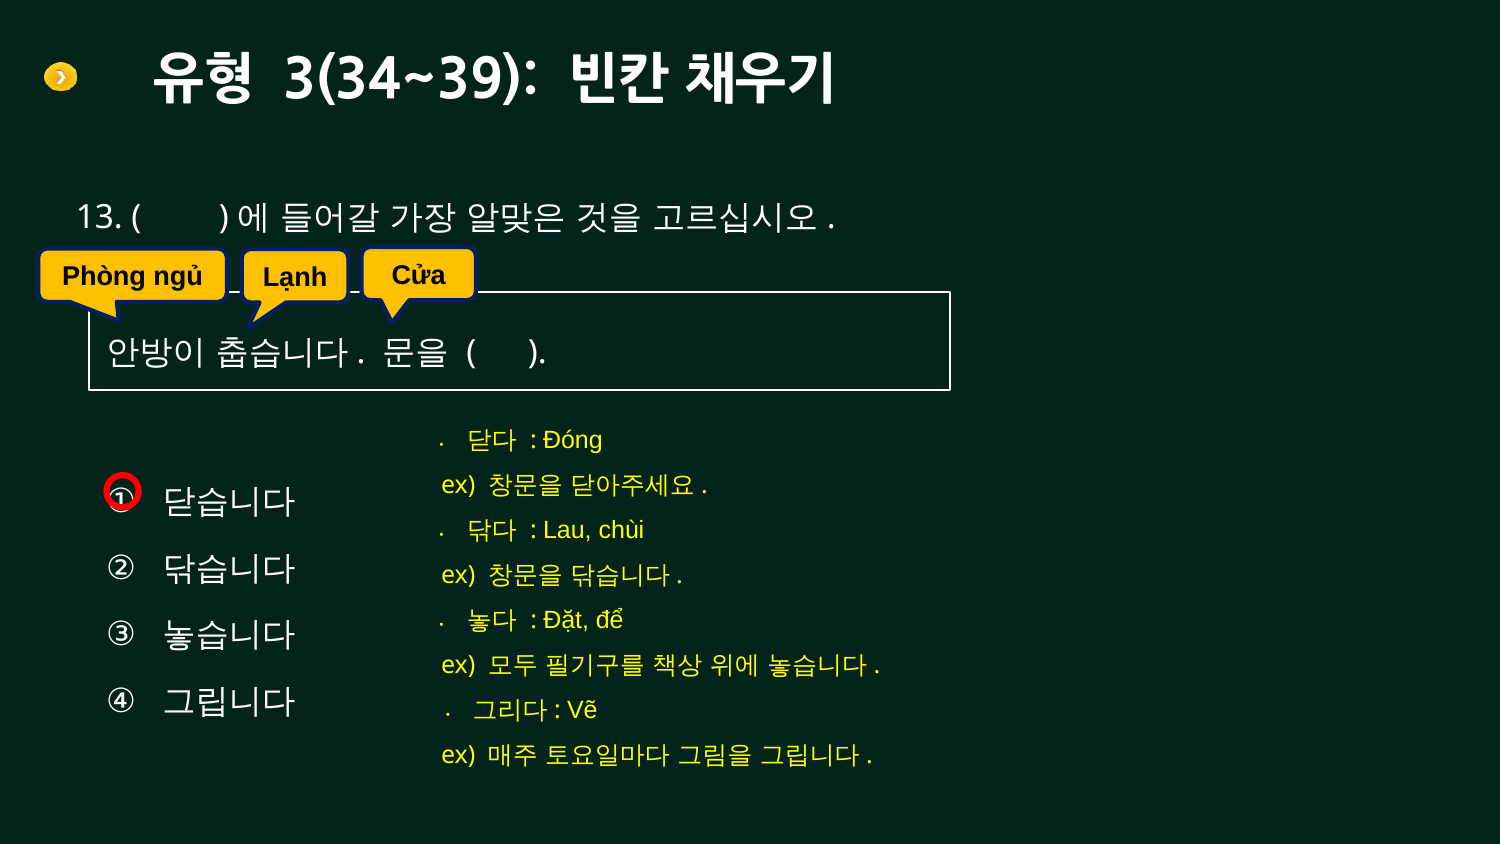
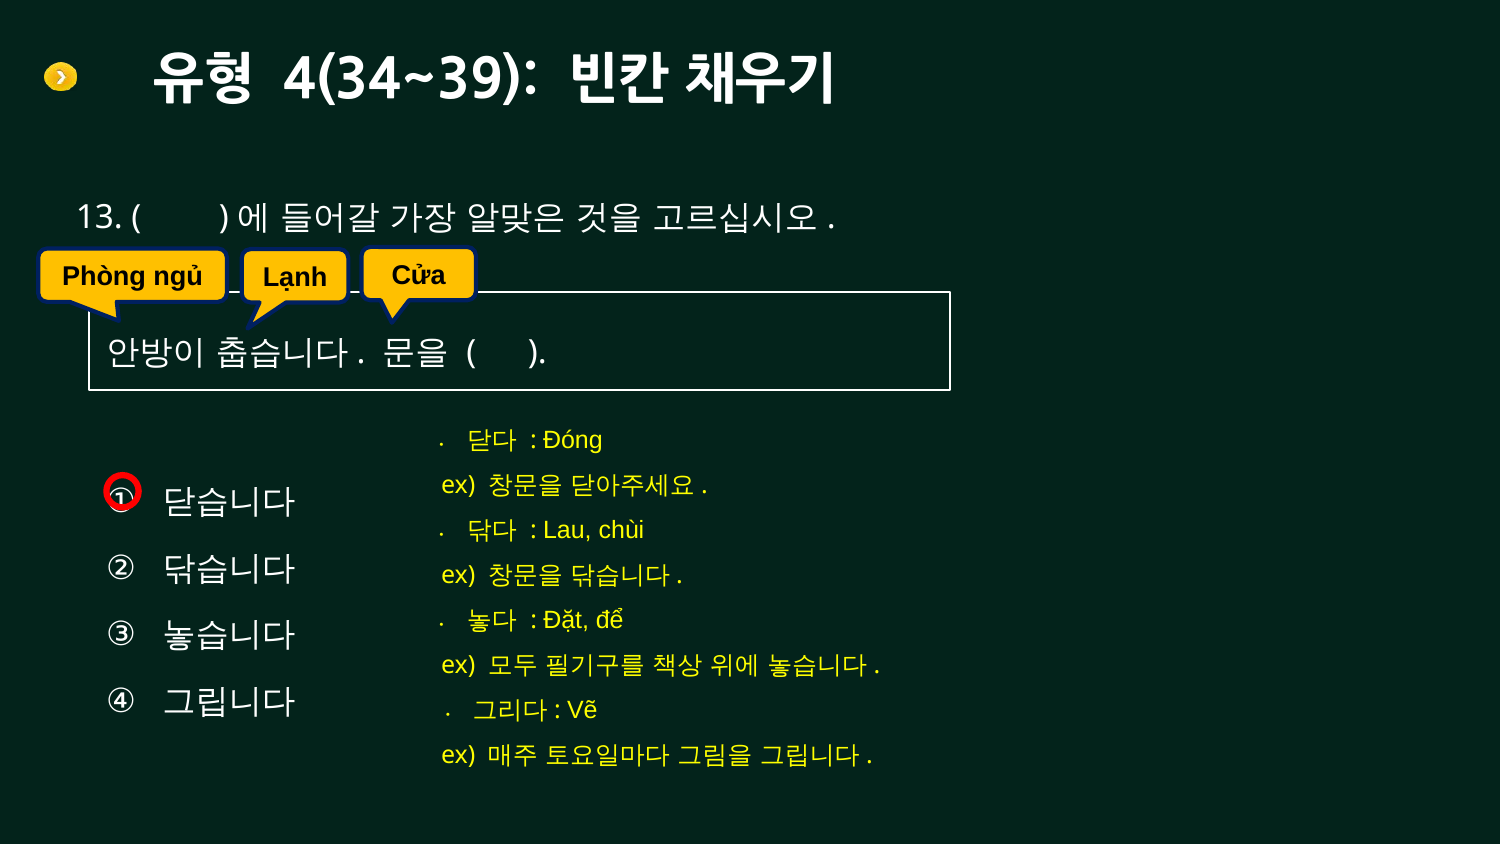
3(34~39: 3(34~39 -> 4(34~39
